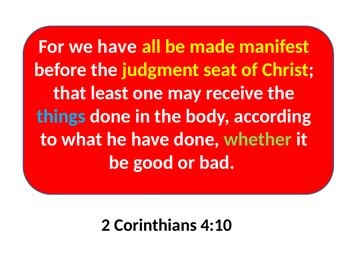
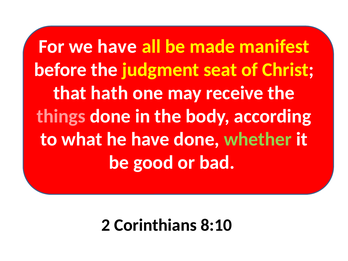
least: least -> hath
things colour: light blue -> pink
4:10: 4:10 -> 8:10
